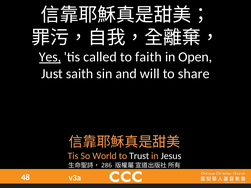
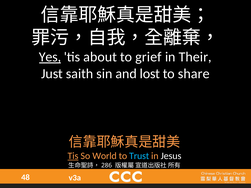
called: called -> about
faith: faith -> grief
Open: Open -> Their
will: will -> lost
Tis at (73, 156) underline: none -> present
Trust colour: white -> light blue
